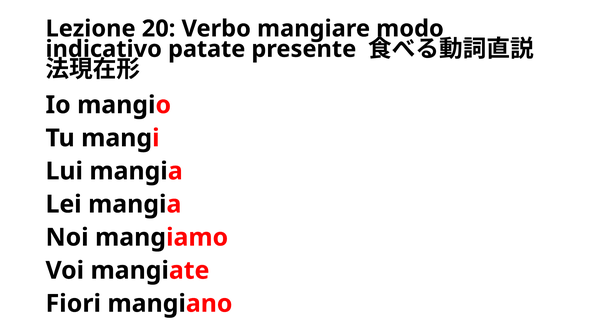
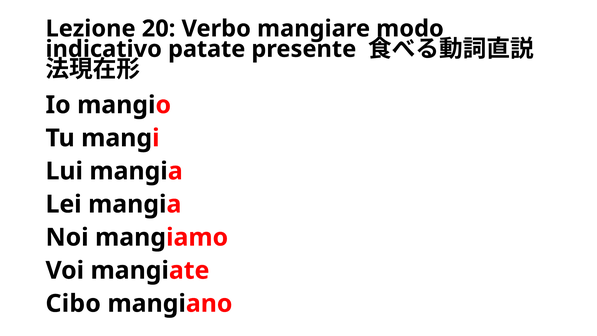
Fiori: Fiori -> Cibo
